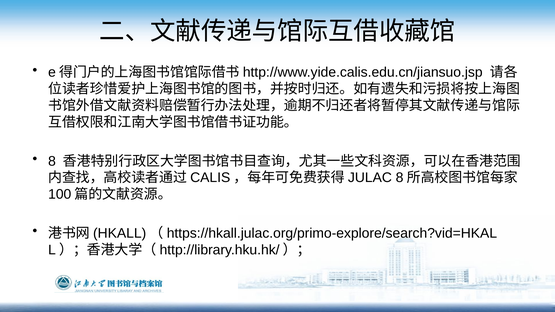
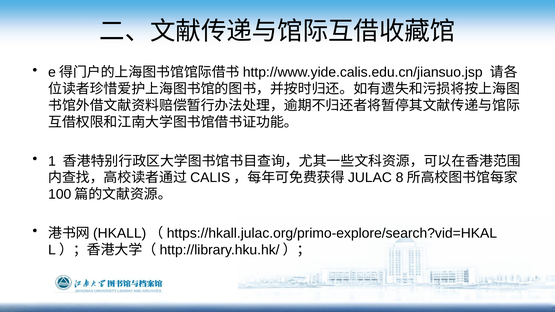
8: 8 -> 1
